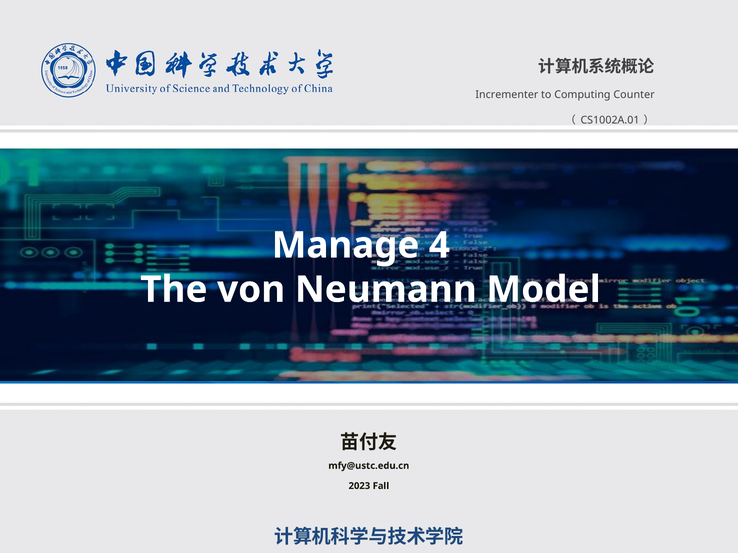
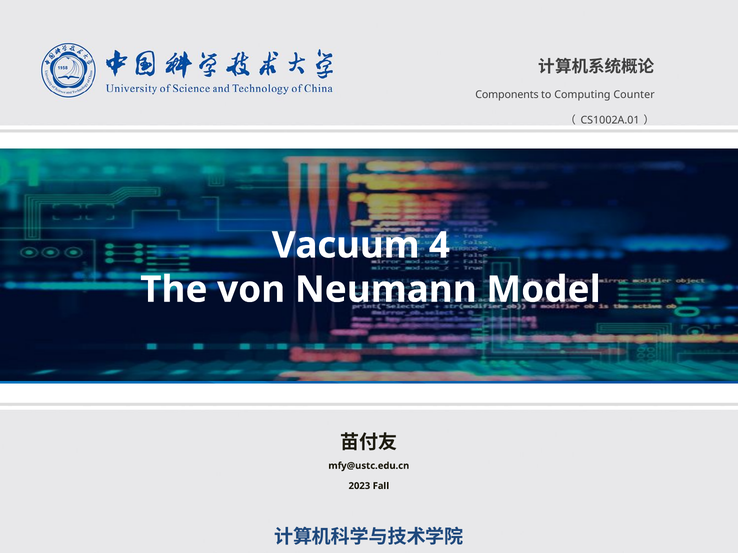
Incrementer: Incrementer -> Components
Manage: Manage -> Vacuum
